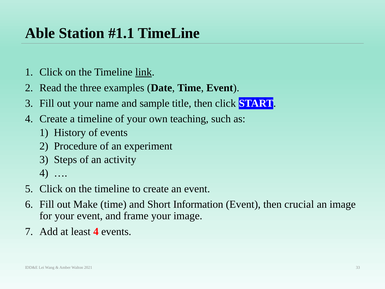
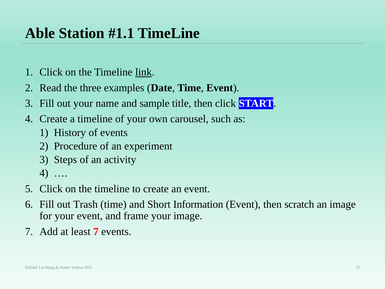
teaching: teaching -> carousel
Make: Make -> Trash
crucial: crucial -> scratch
least 4: 4 -> 7
